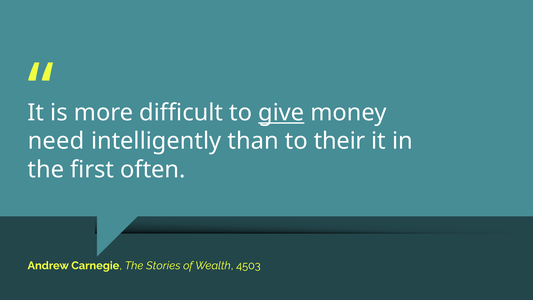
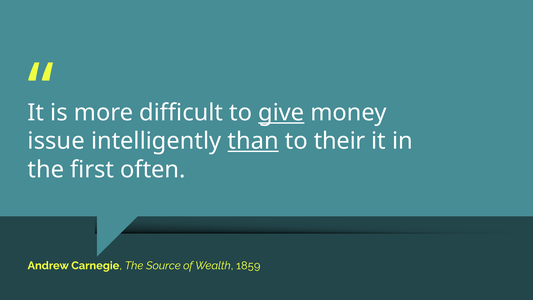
need: need -> issue
than underline: none -> present
Stories: Stories -> Source
4503: 4503 -> 1859
